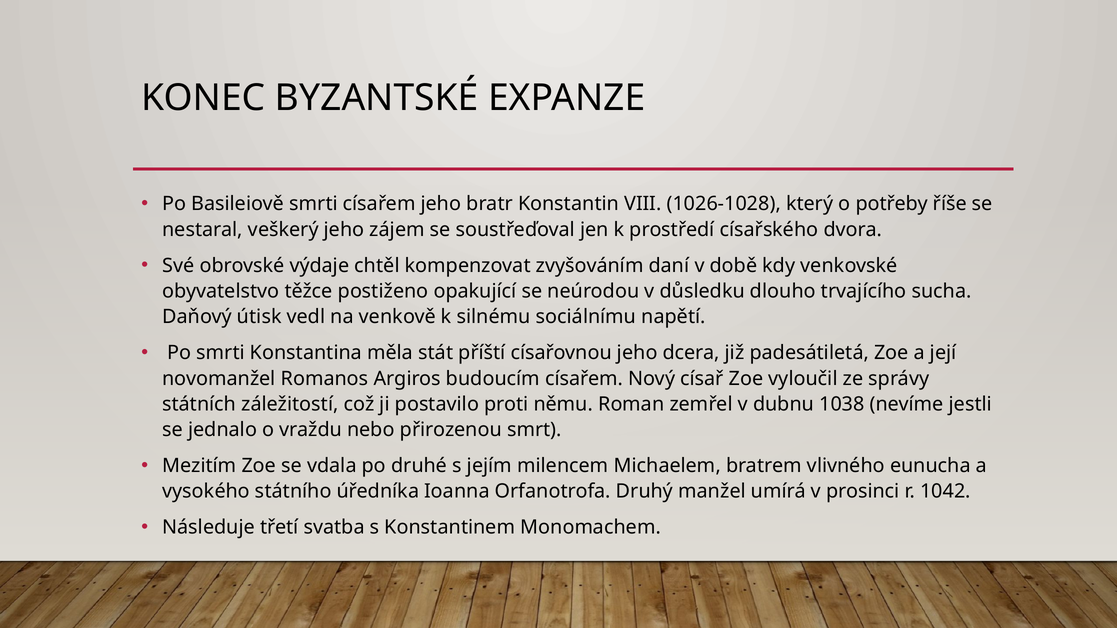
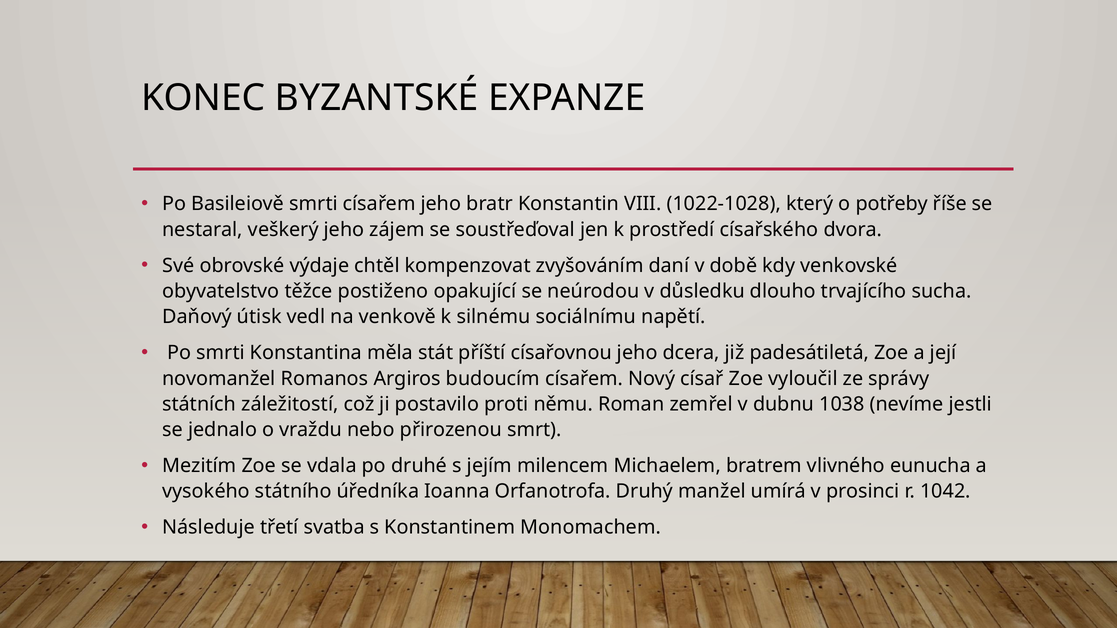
1026-1028: 1026-1028 -> 1022-1028
